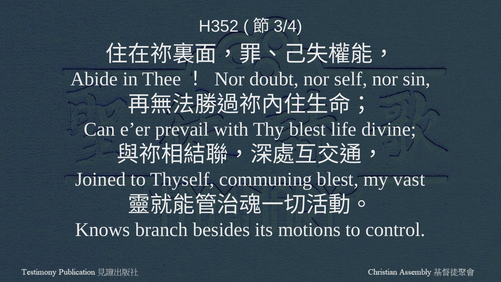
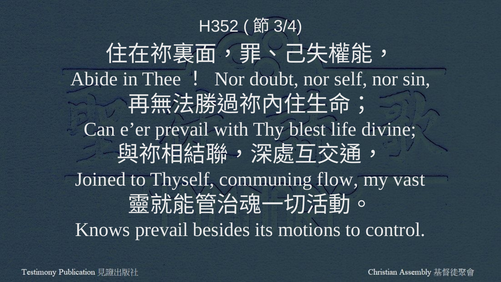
communing blest: blest -> flow
Knows branch: branch -> prevail
